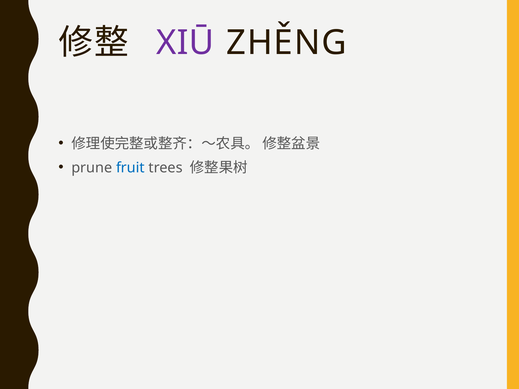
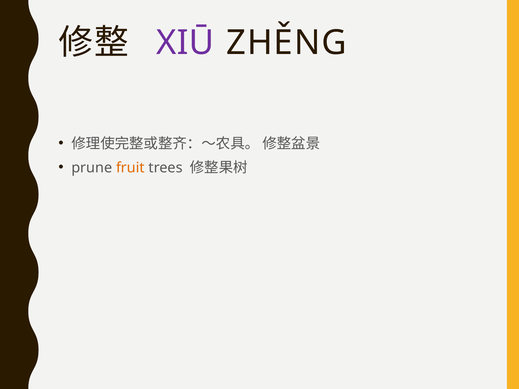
fruit colour: blue -> orange
